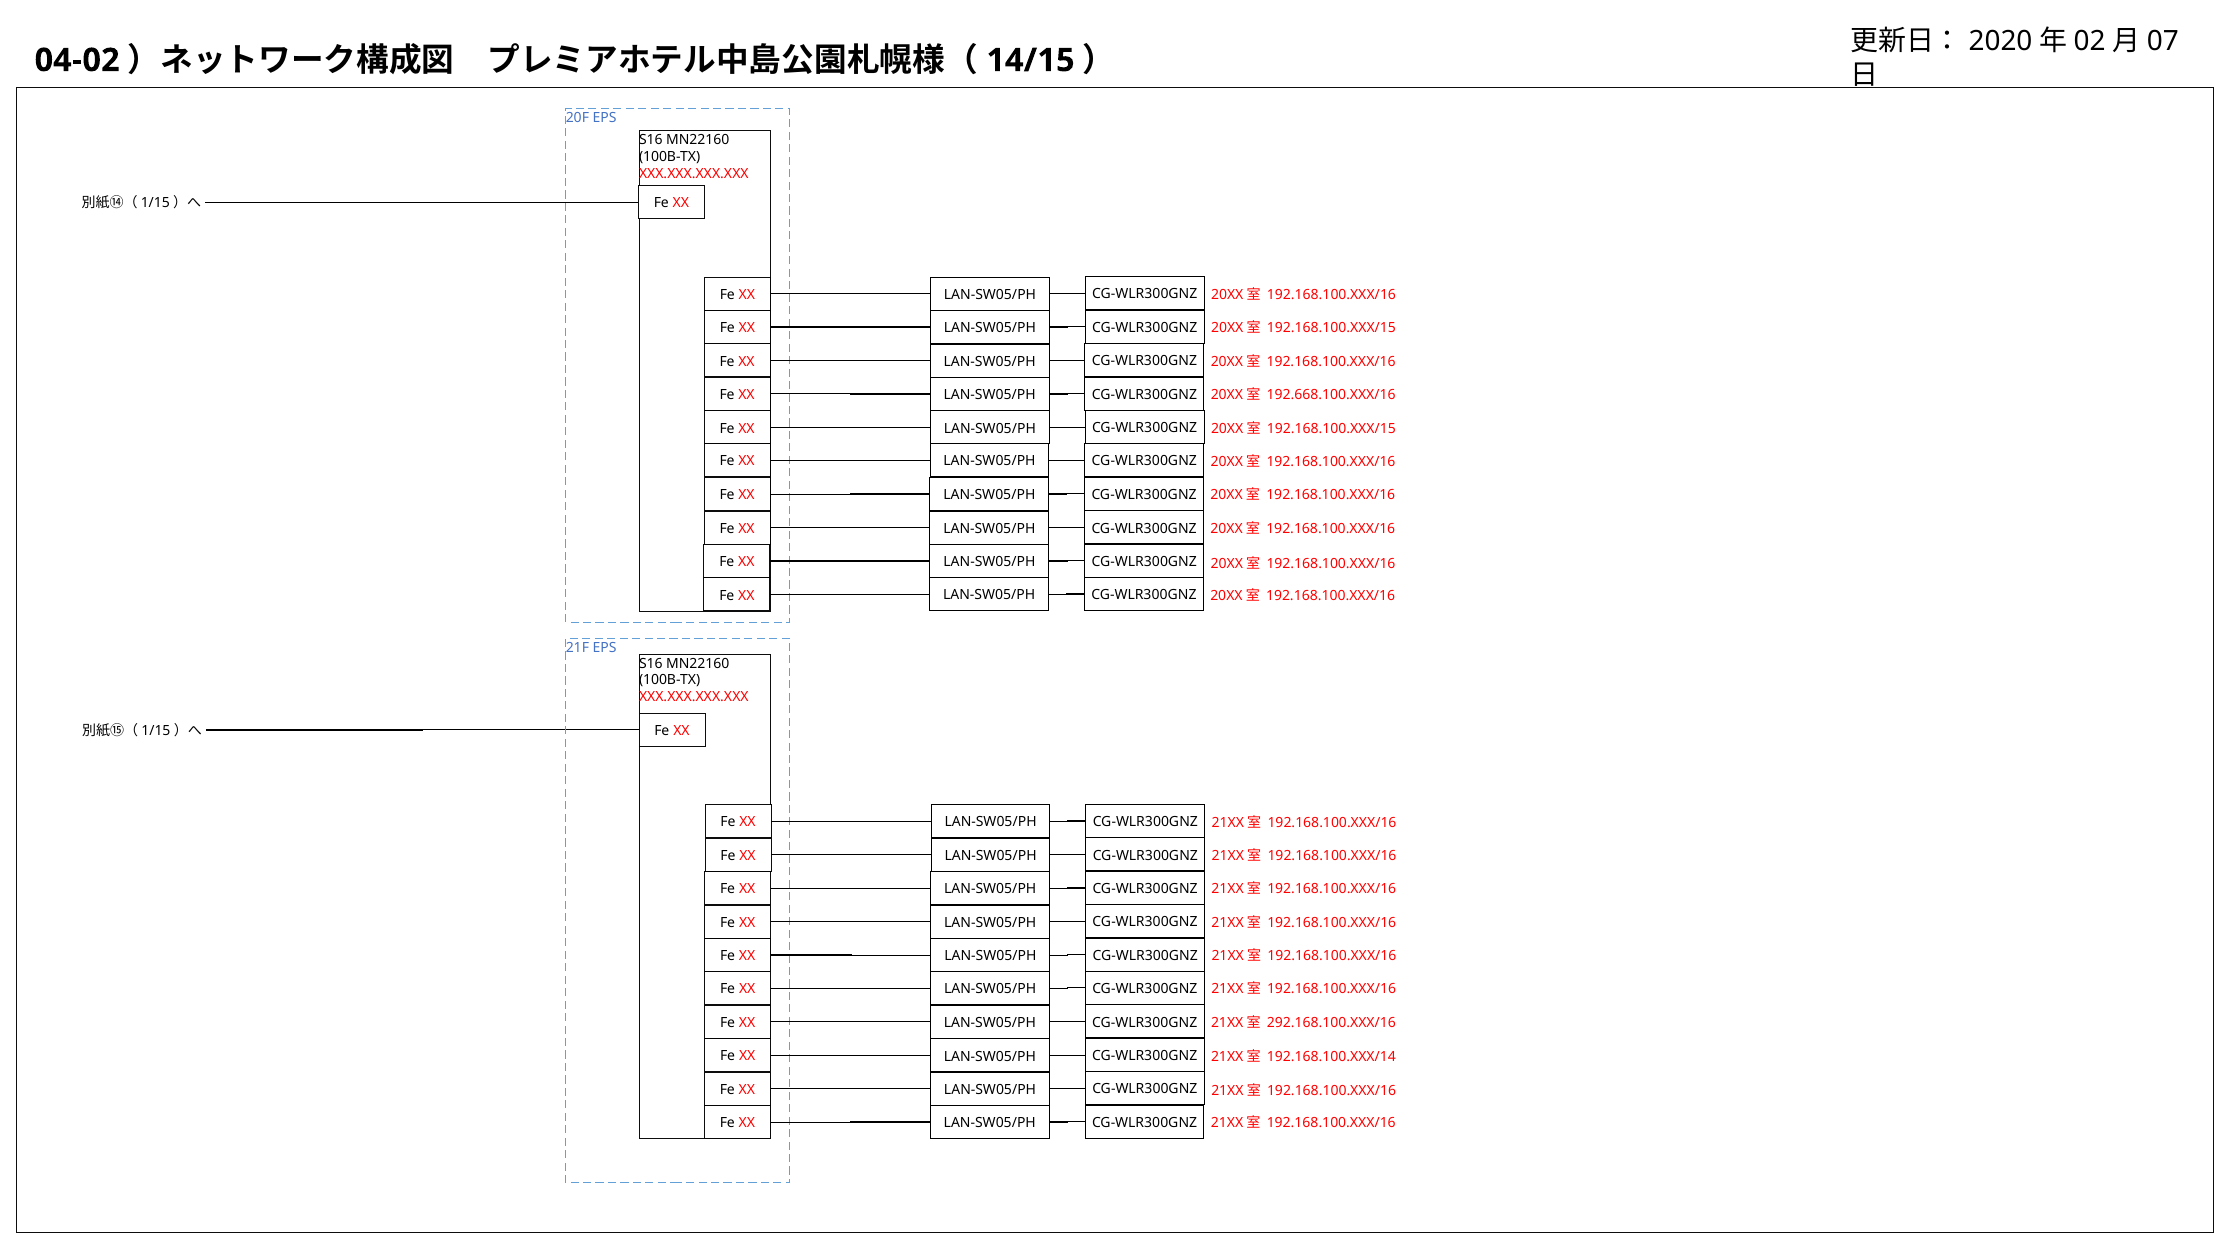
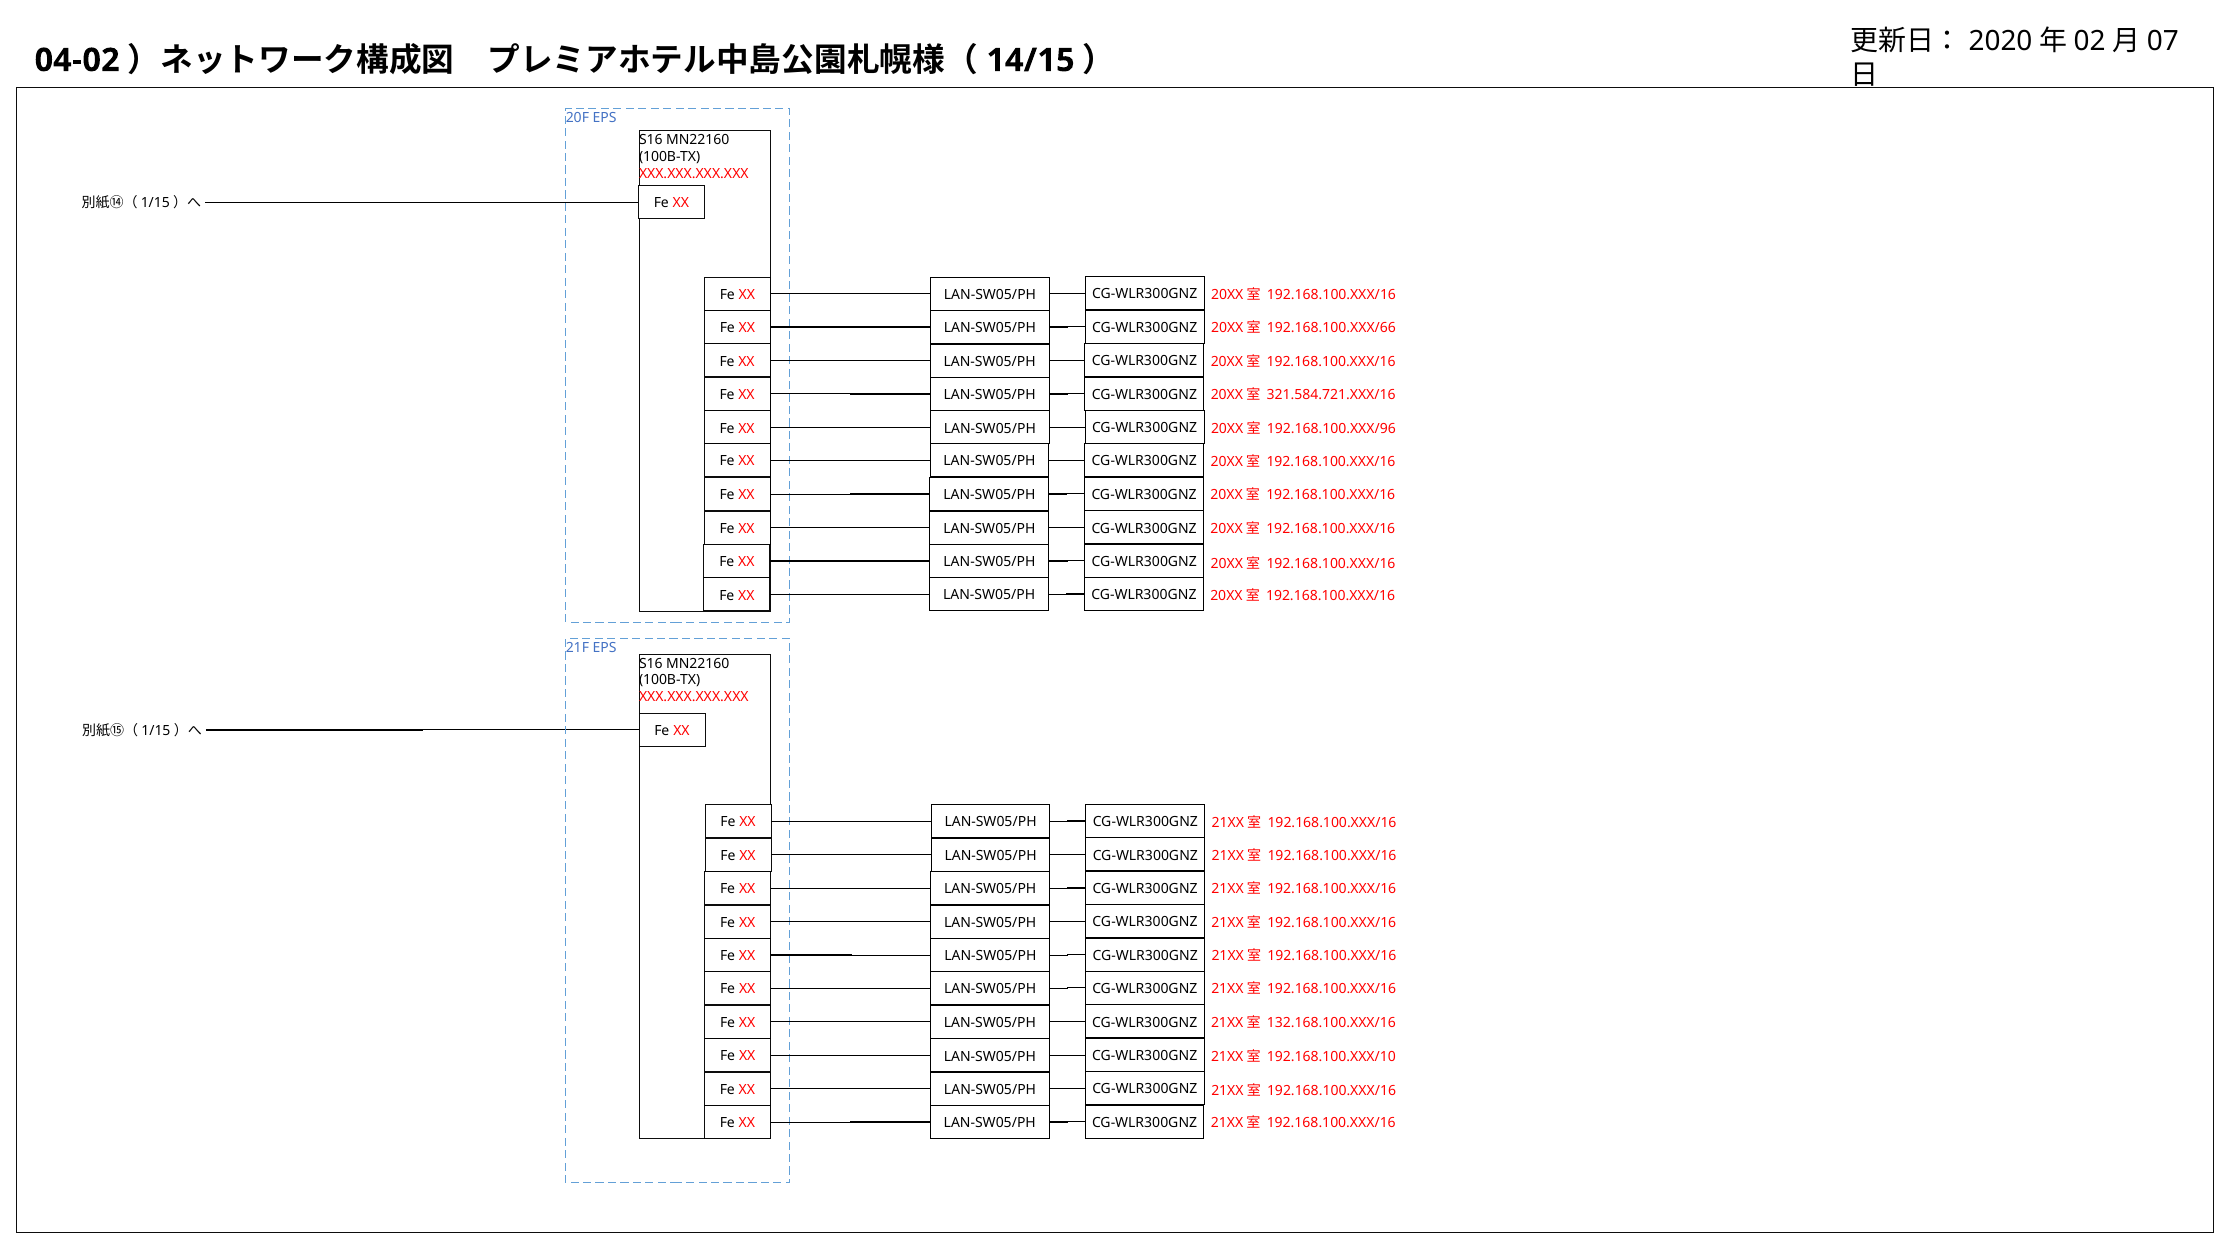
192.168.100.XXX/15 at (1331, 328): 192.168.100.XXX/15 -> 192.168.100.XXX/66
192.668.100.XXX/16: 192.668.100.XXX/16 -> 321.584.721.XXX/16
192.168.100.XXX/15 at (1331, 428): 192.168.100.XXX/15 -> 192.168.100.XXX/96
292.168.100.XXX/16: 292.168.100.XXX/16 -> 132.168.100.XXX/16
192.168.100.XXX/14: 192.168.100.XXX/14 -> 192.168.100.XXX/10
